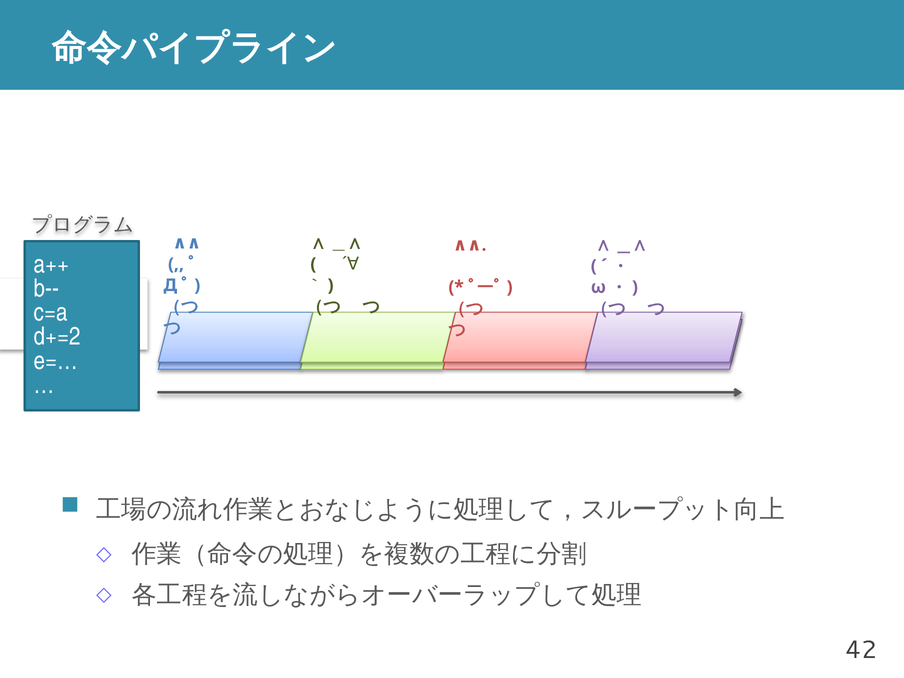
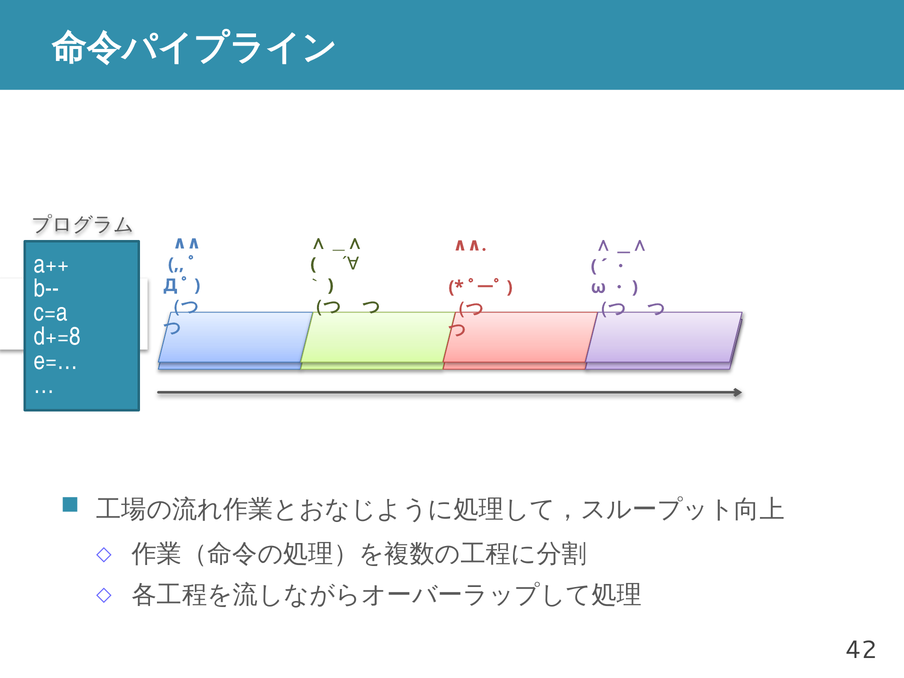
d+=2: d+=2 -> d+=8
